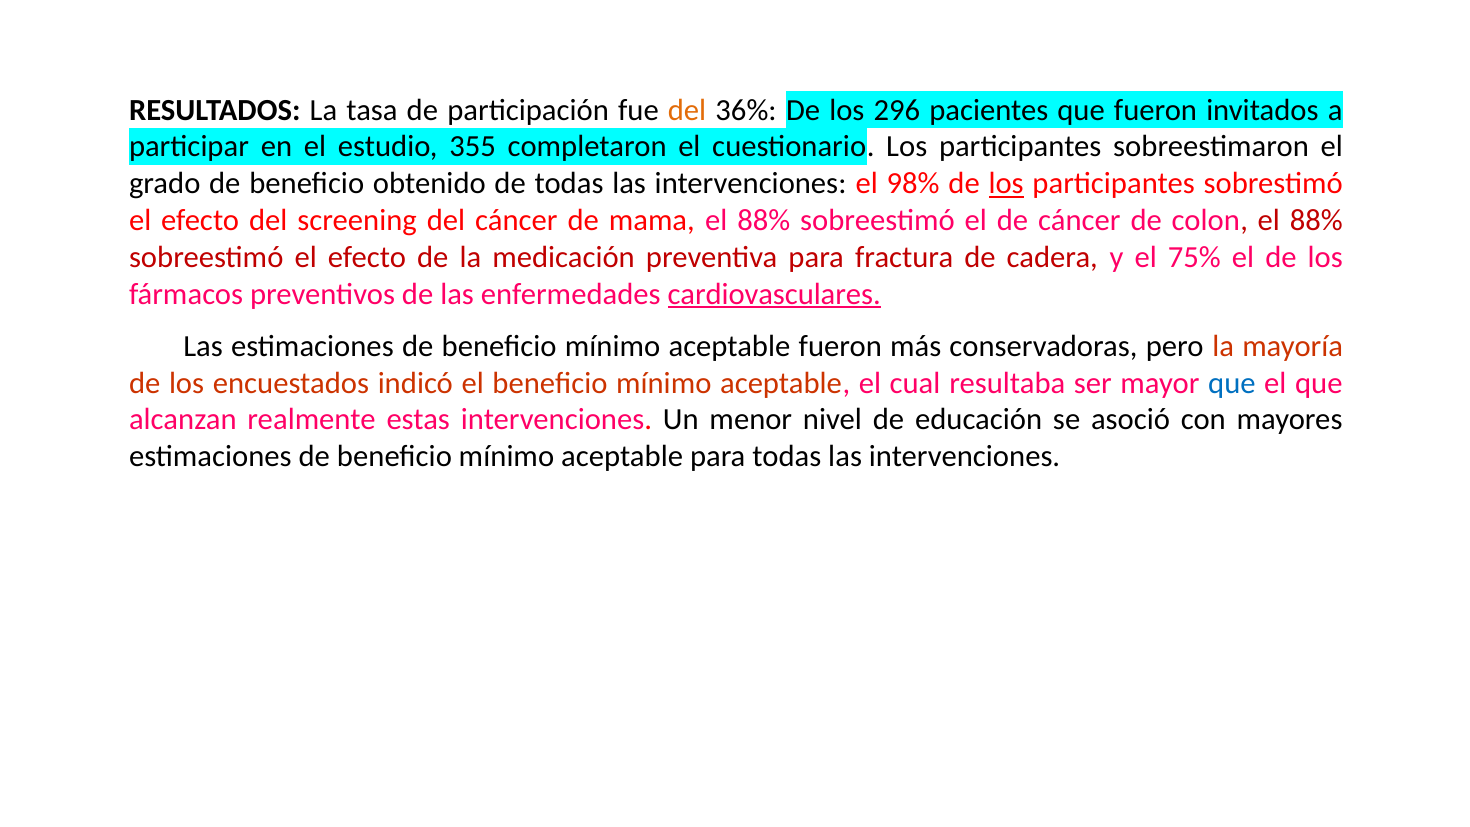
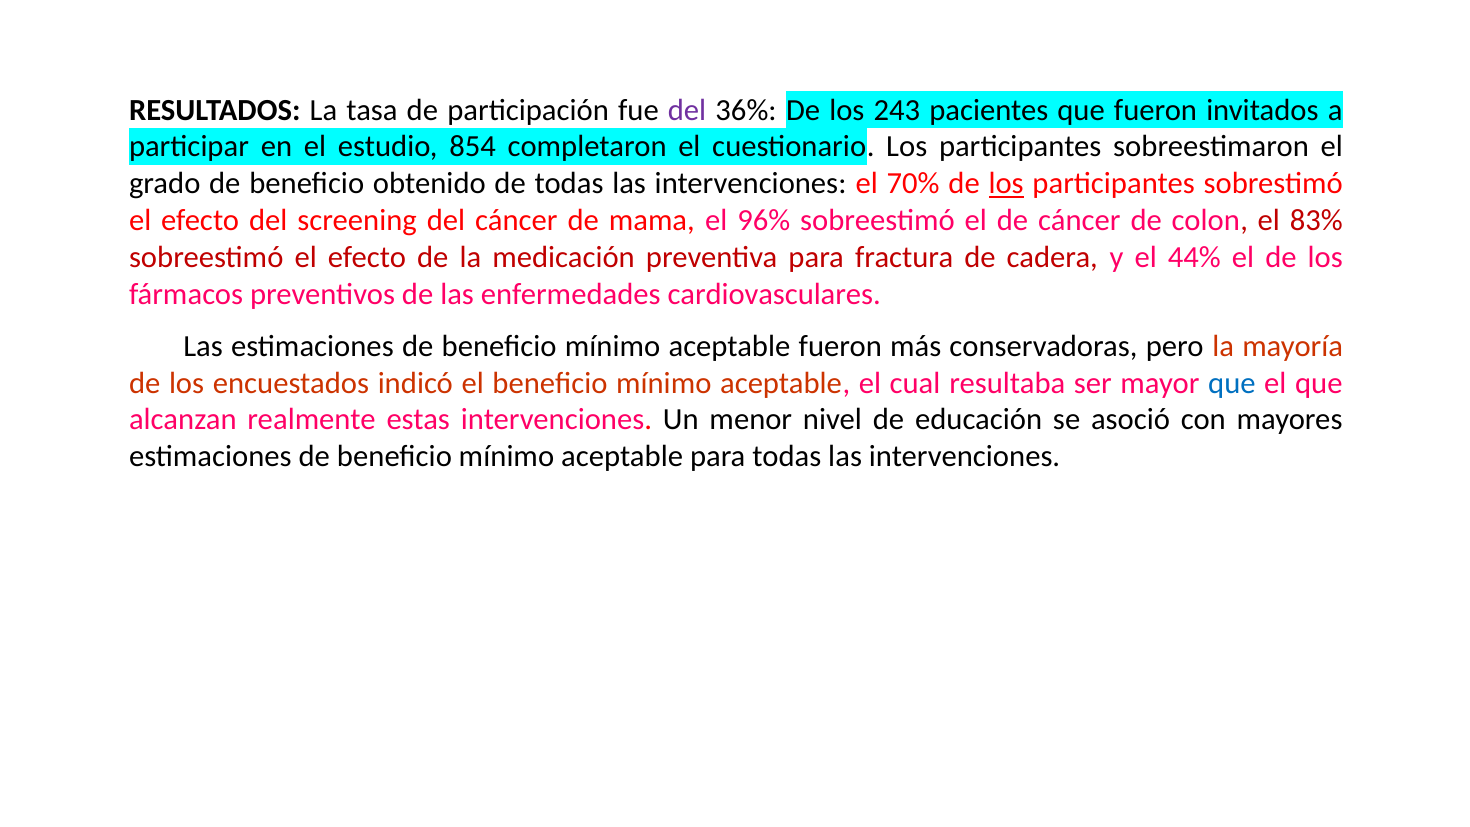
del at (687, 110) colour: orange -> purple
296: 296 -> 243
355: 355 -> 854
98%: 98% -> 70%
mama el 88%: 88% -> 96%
colon el 88%: 88% -> 83%
75%: 75% -> 44%
cardiovasculares underline: present -> none
